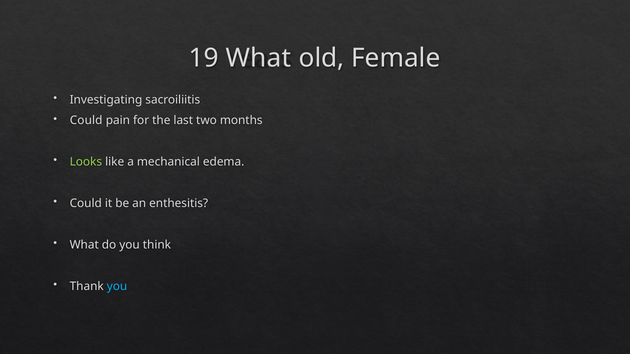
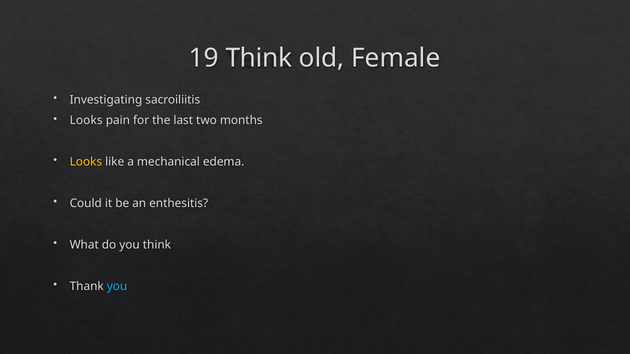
19 What: What -> Think
Could at (86, 121): Could -> Looks
Looks at (86, 162) colour: light green -> yellow
